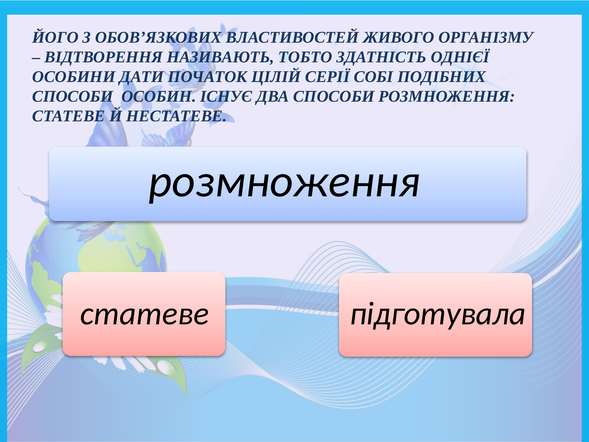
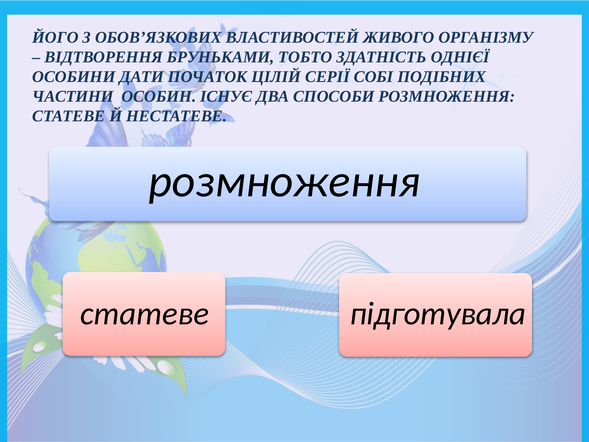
НАЗИВАЮТЬ: НАЗИВАЮТЬ -> БРУНЬКАМИ
СПОСОБИ at (73, 96): СПОСОБИ -> ЧАСТИНИ
